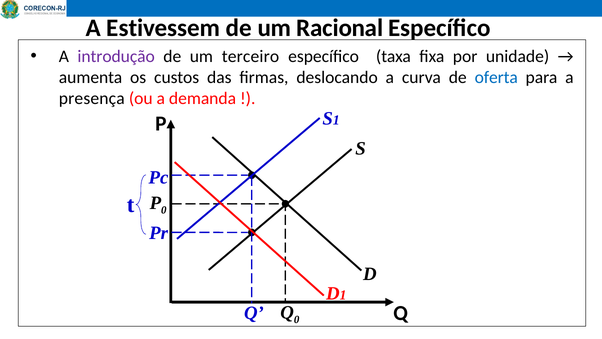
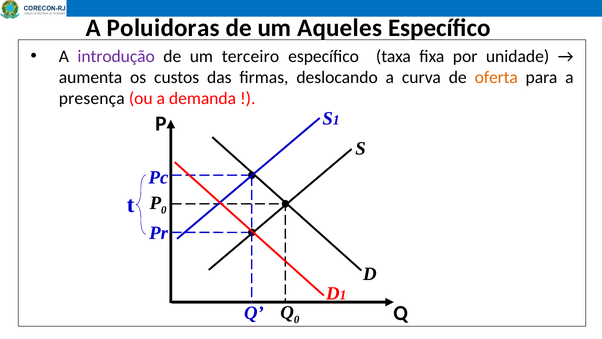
Estivessem: Estivessem -> Poluidoras
Racional: Racional -> Aqueles
oferta colour: blue -> orange
